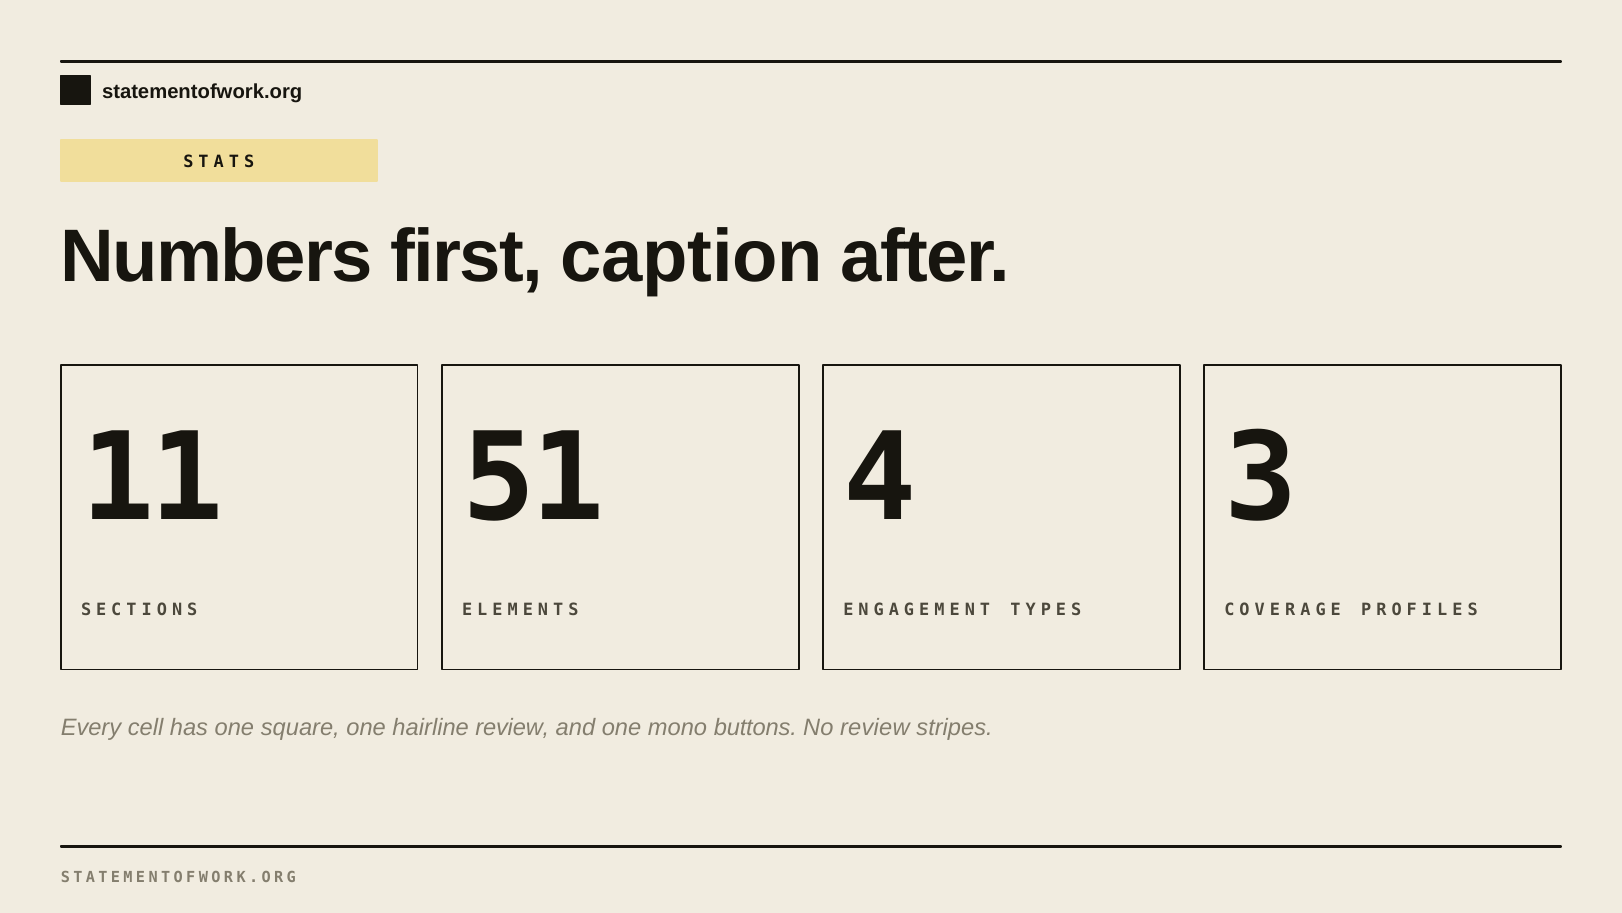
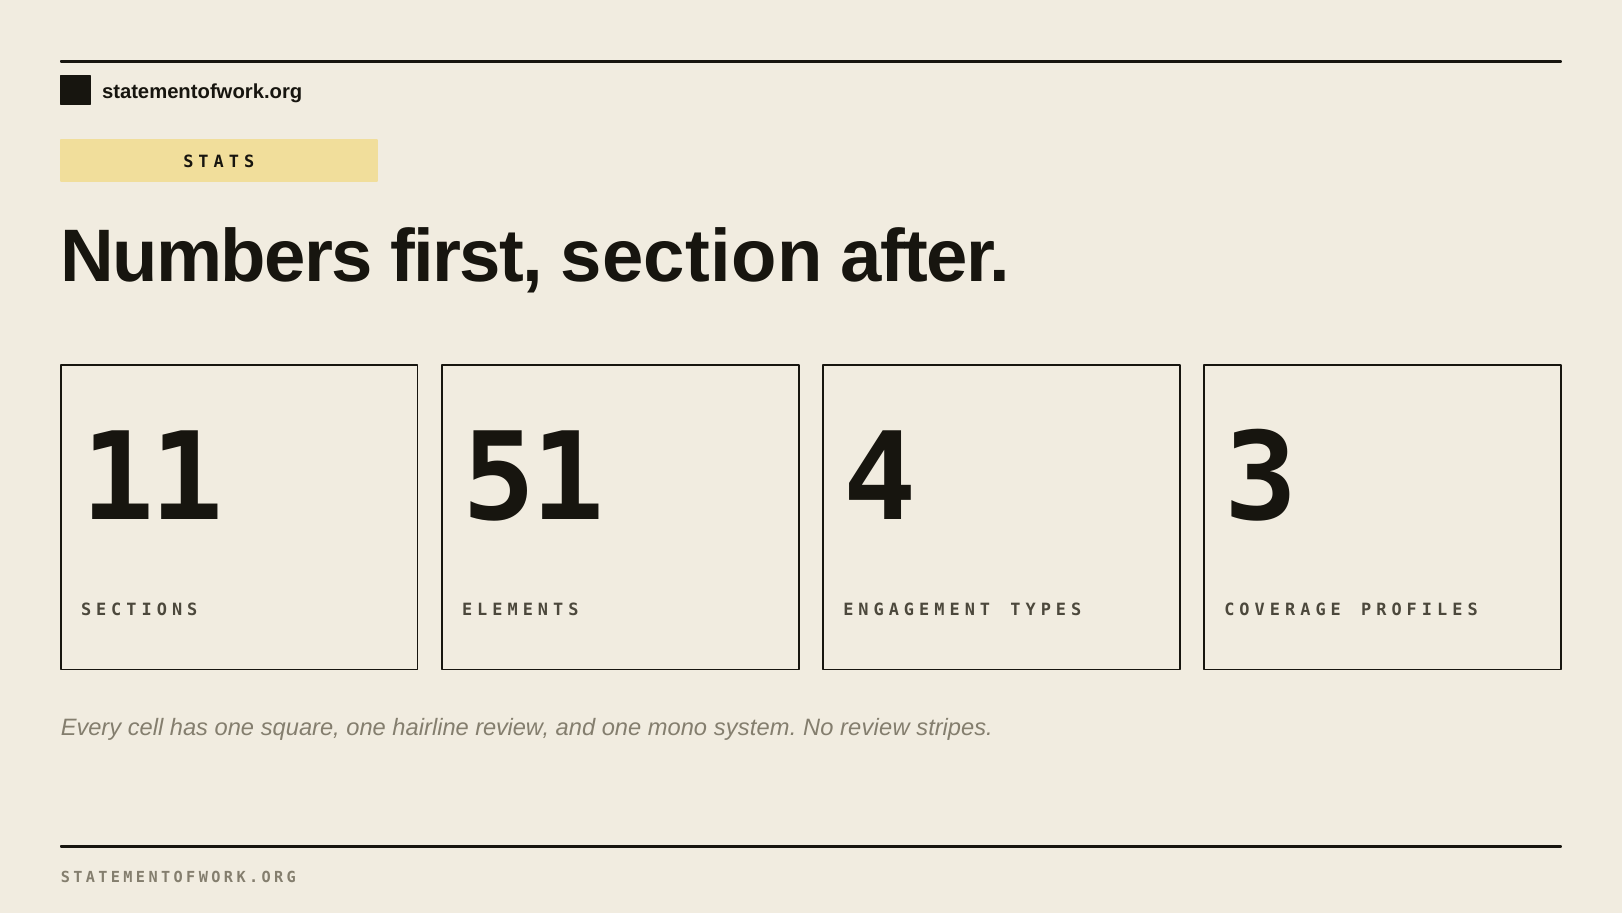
caption: caption -> section
buttons: buttons -> system
